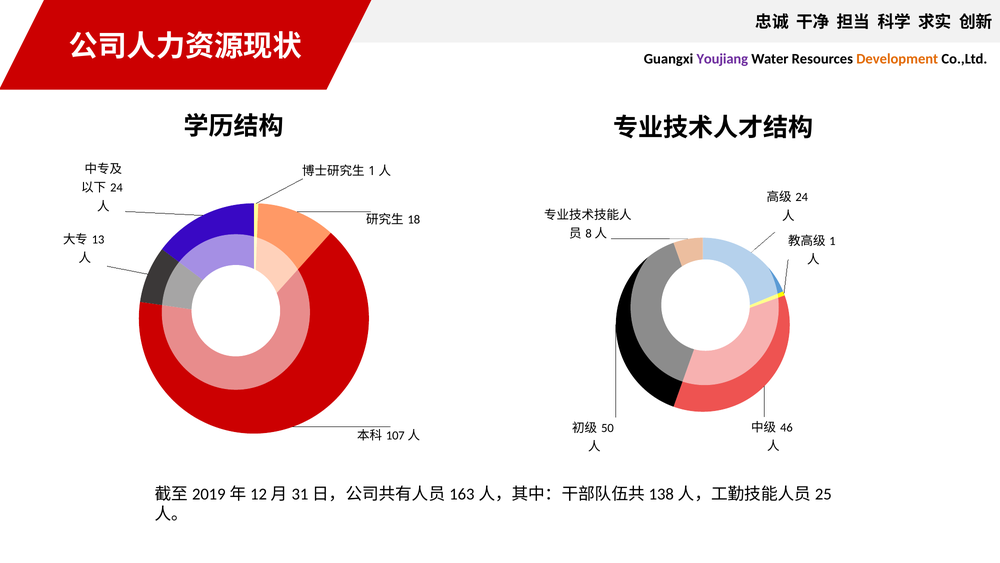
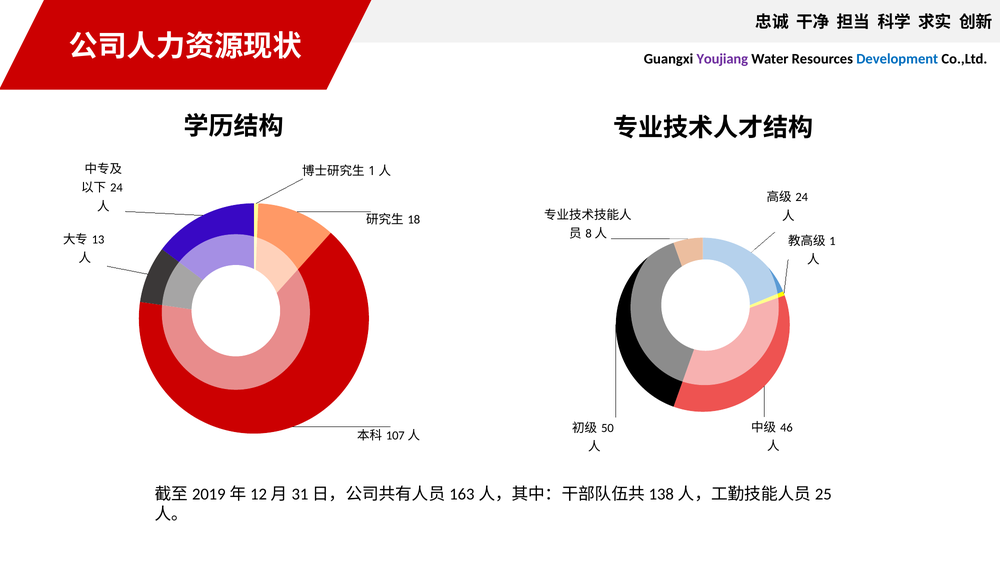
Development colour: orange -> blue
